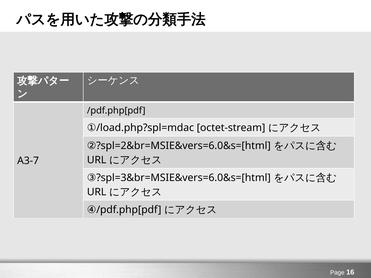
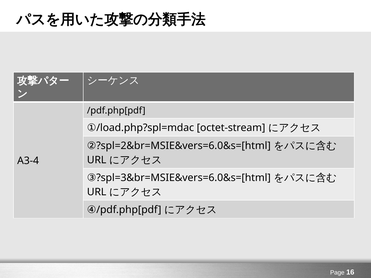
A3-7: A3-7 -> A3-4
